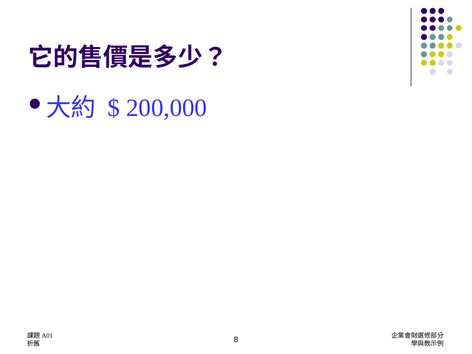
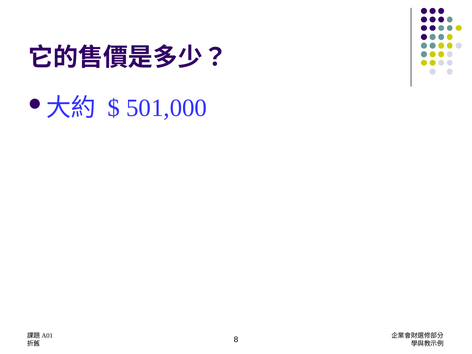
200,000: 200,000 -> 501,000
